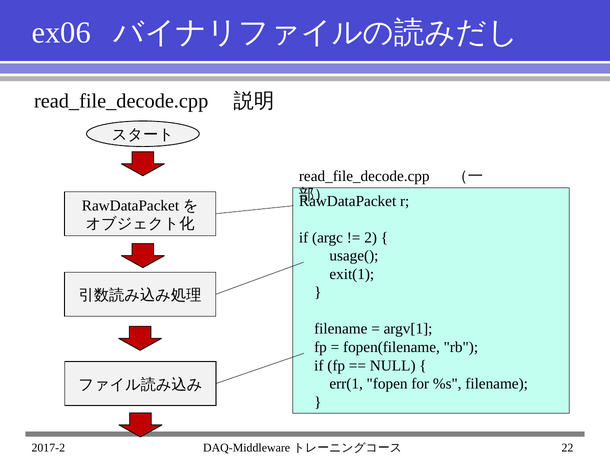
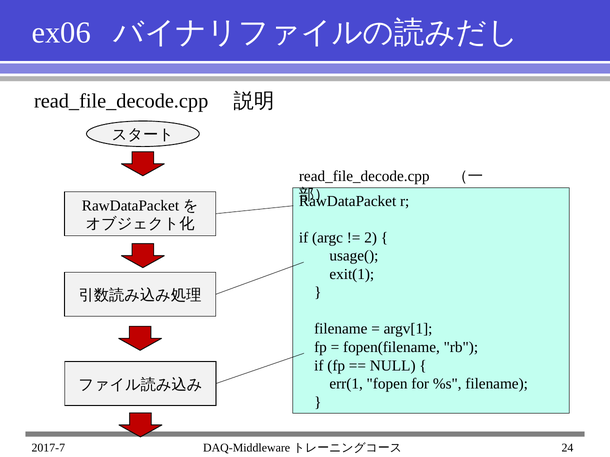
2017-2: 2017-2 -> 2017-7
22: 22 -> 24
